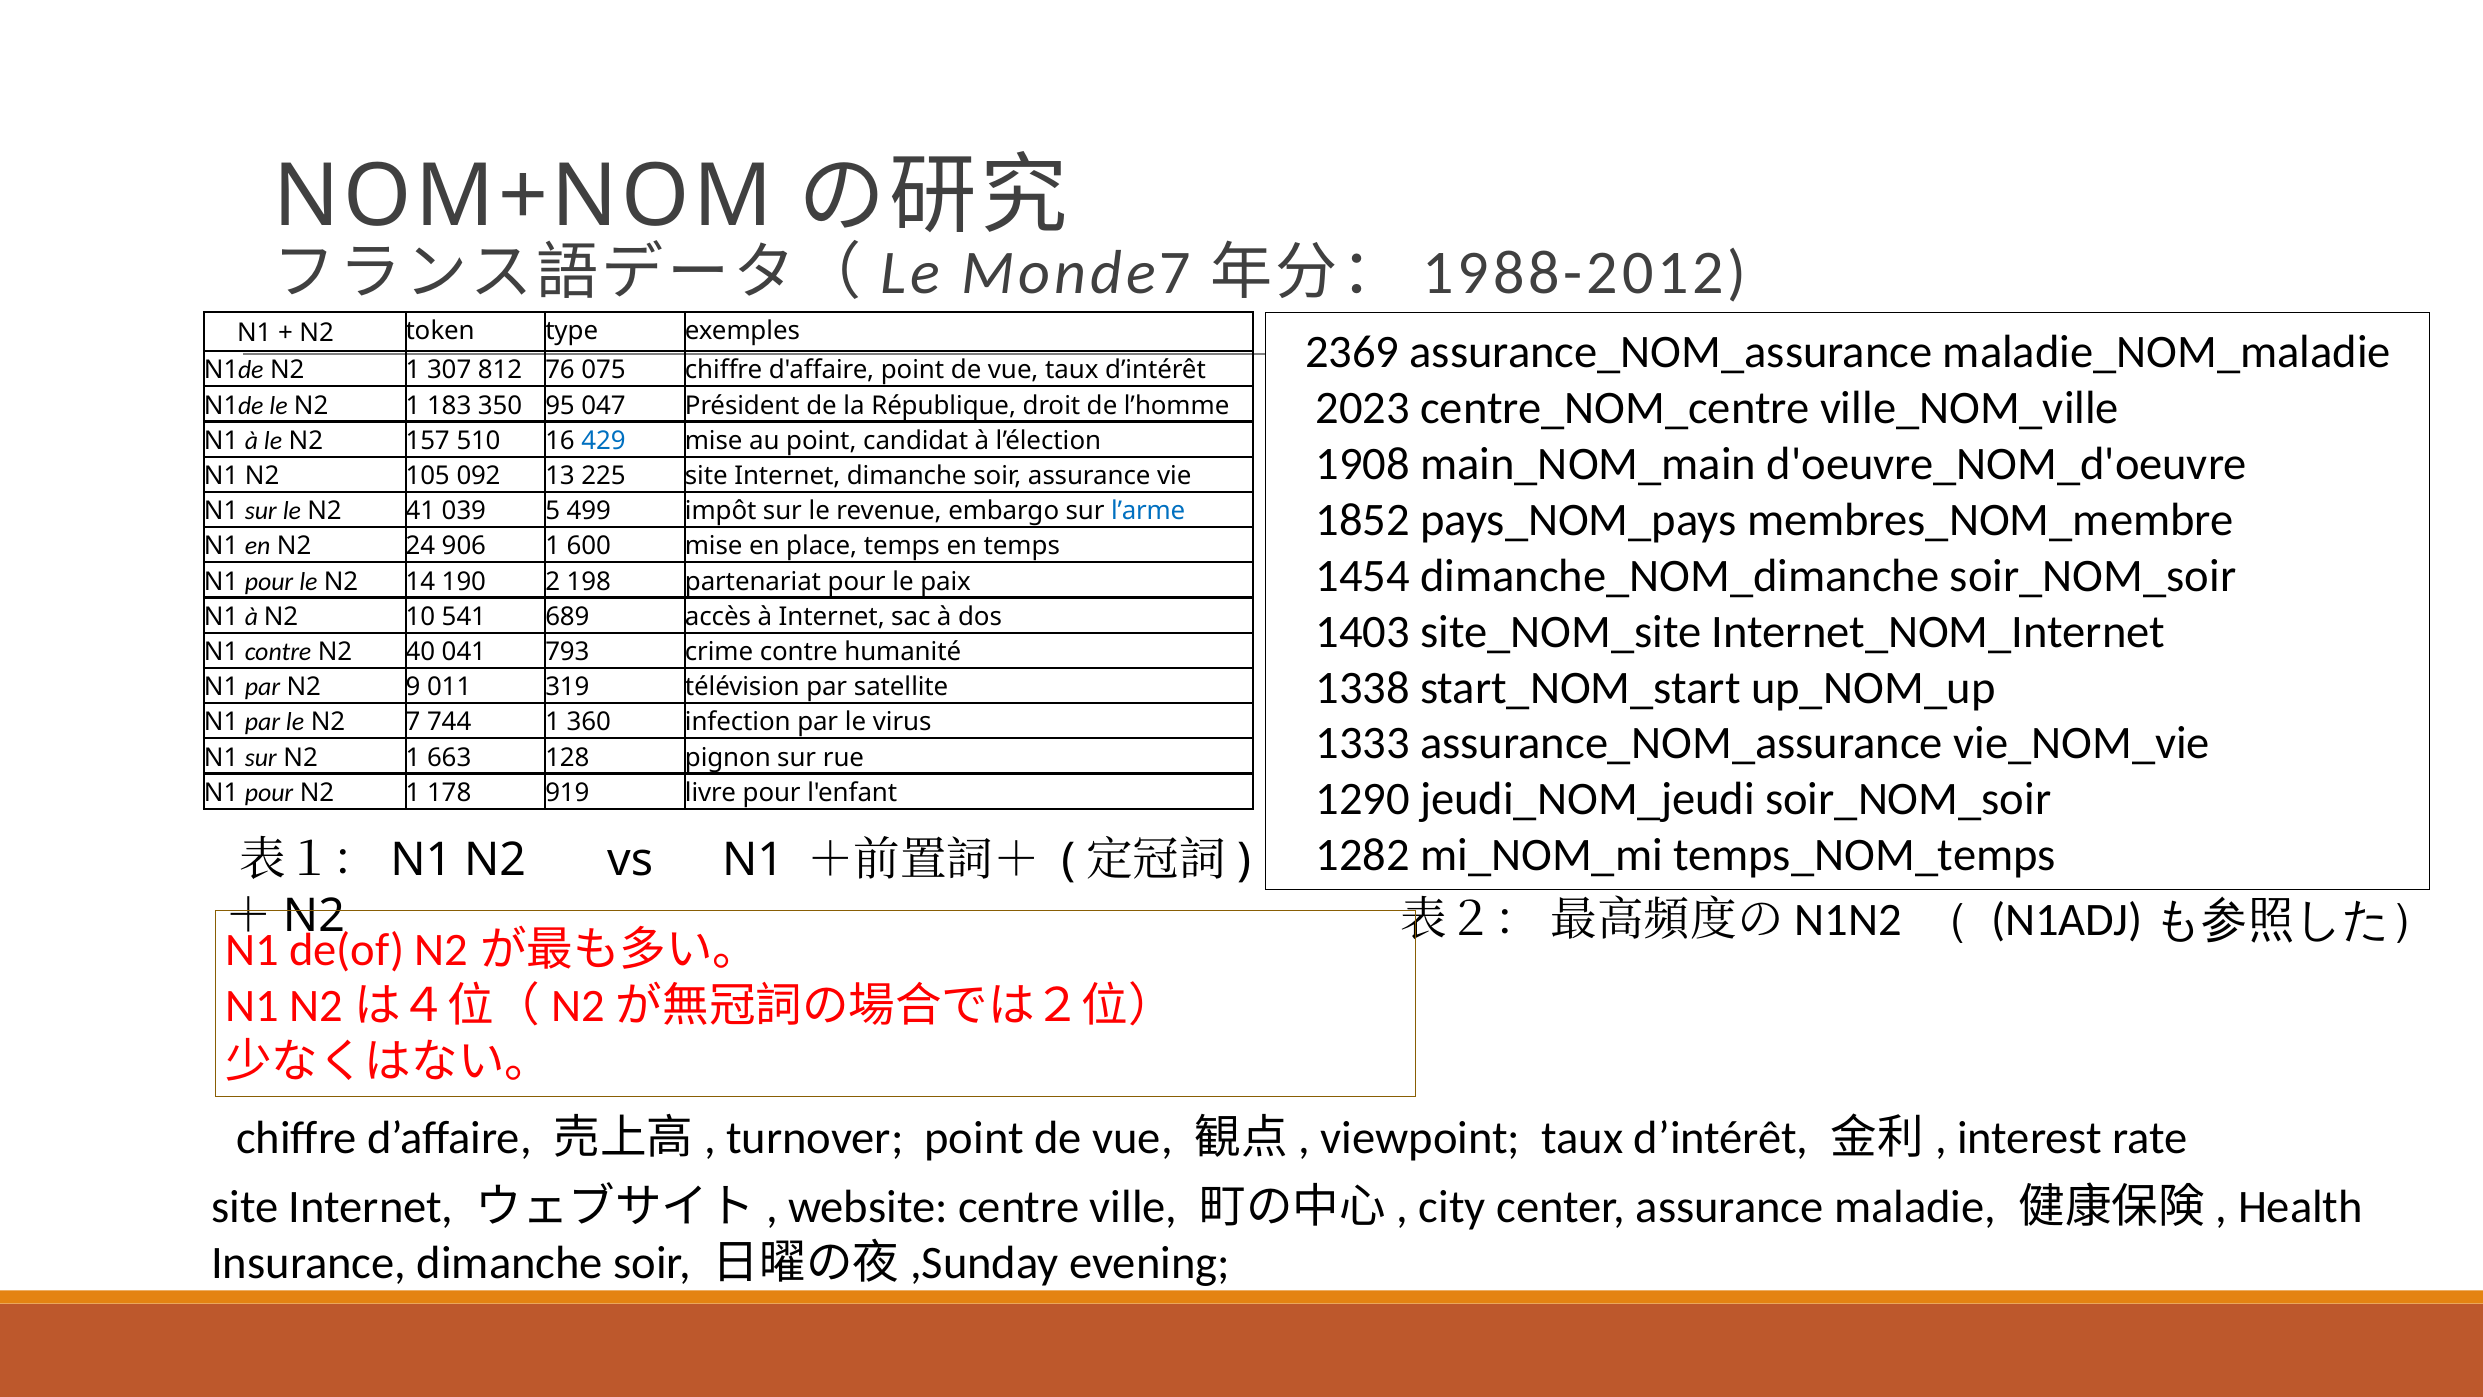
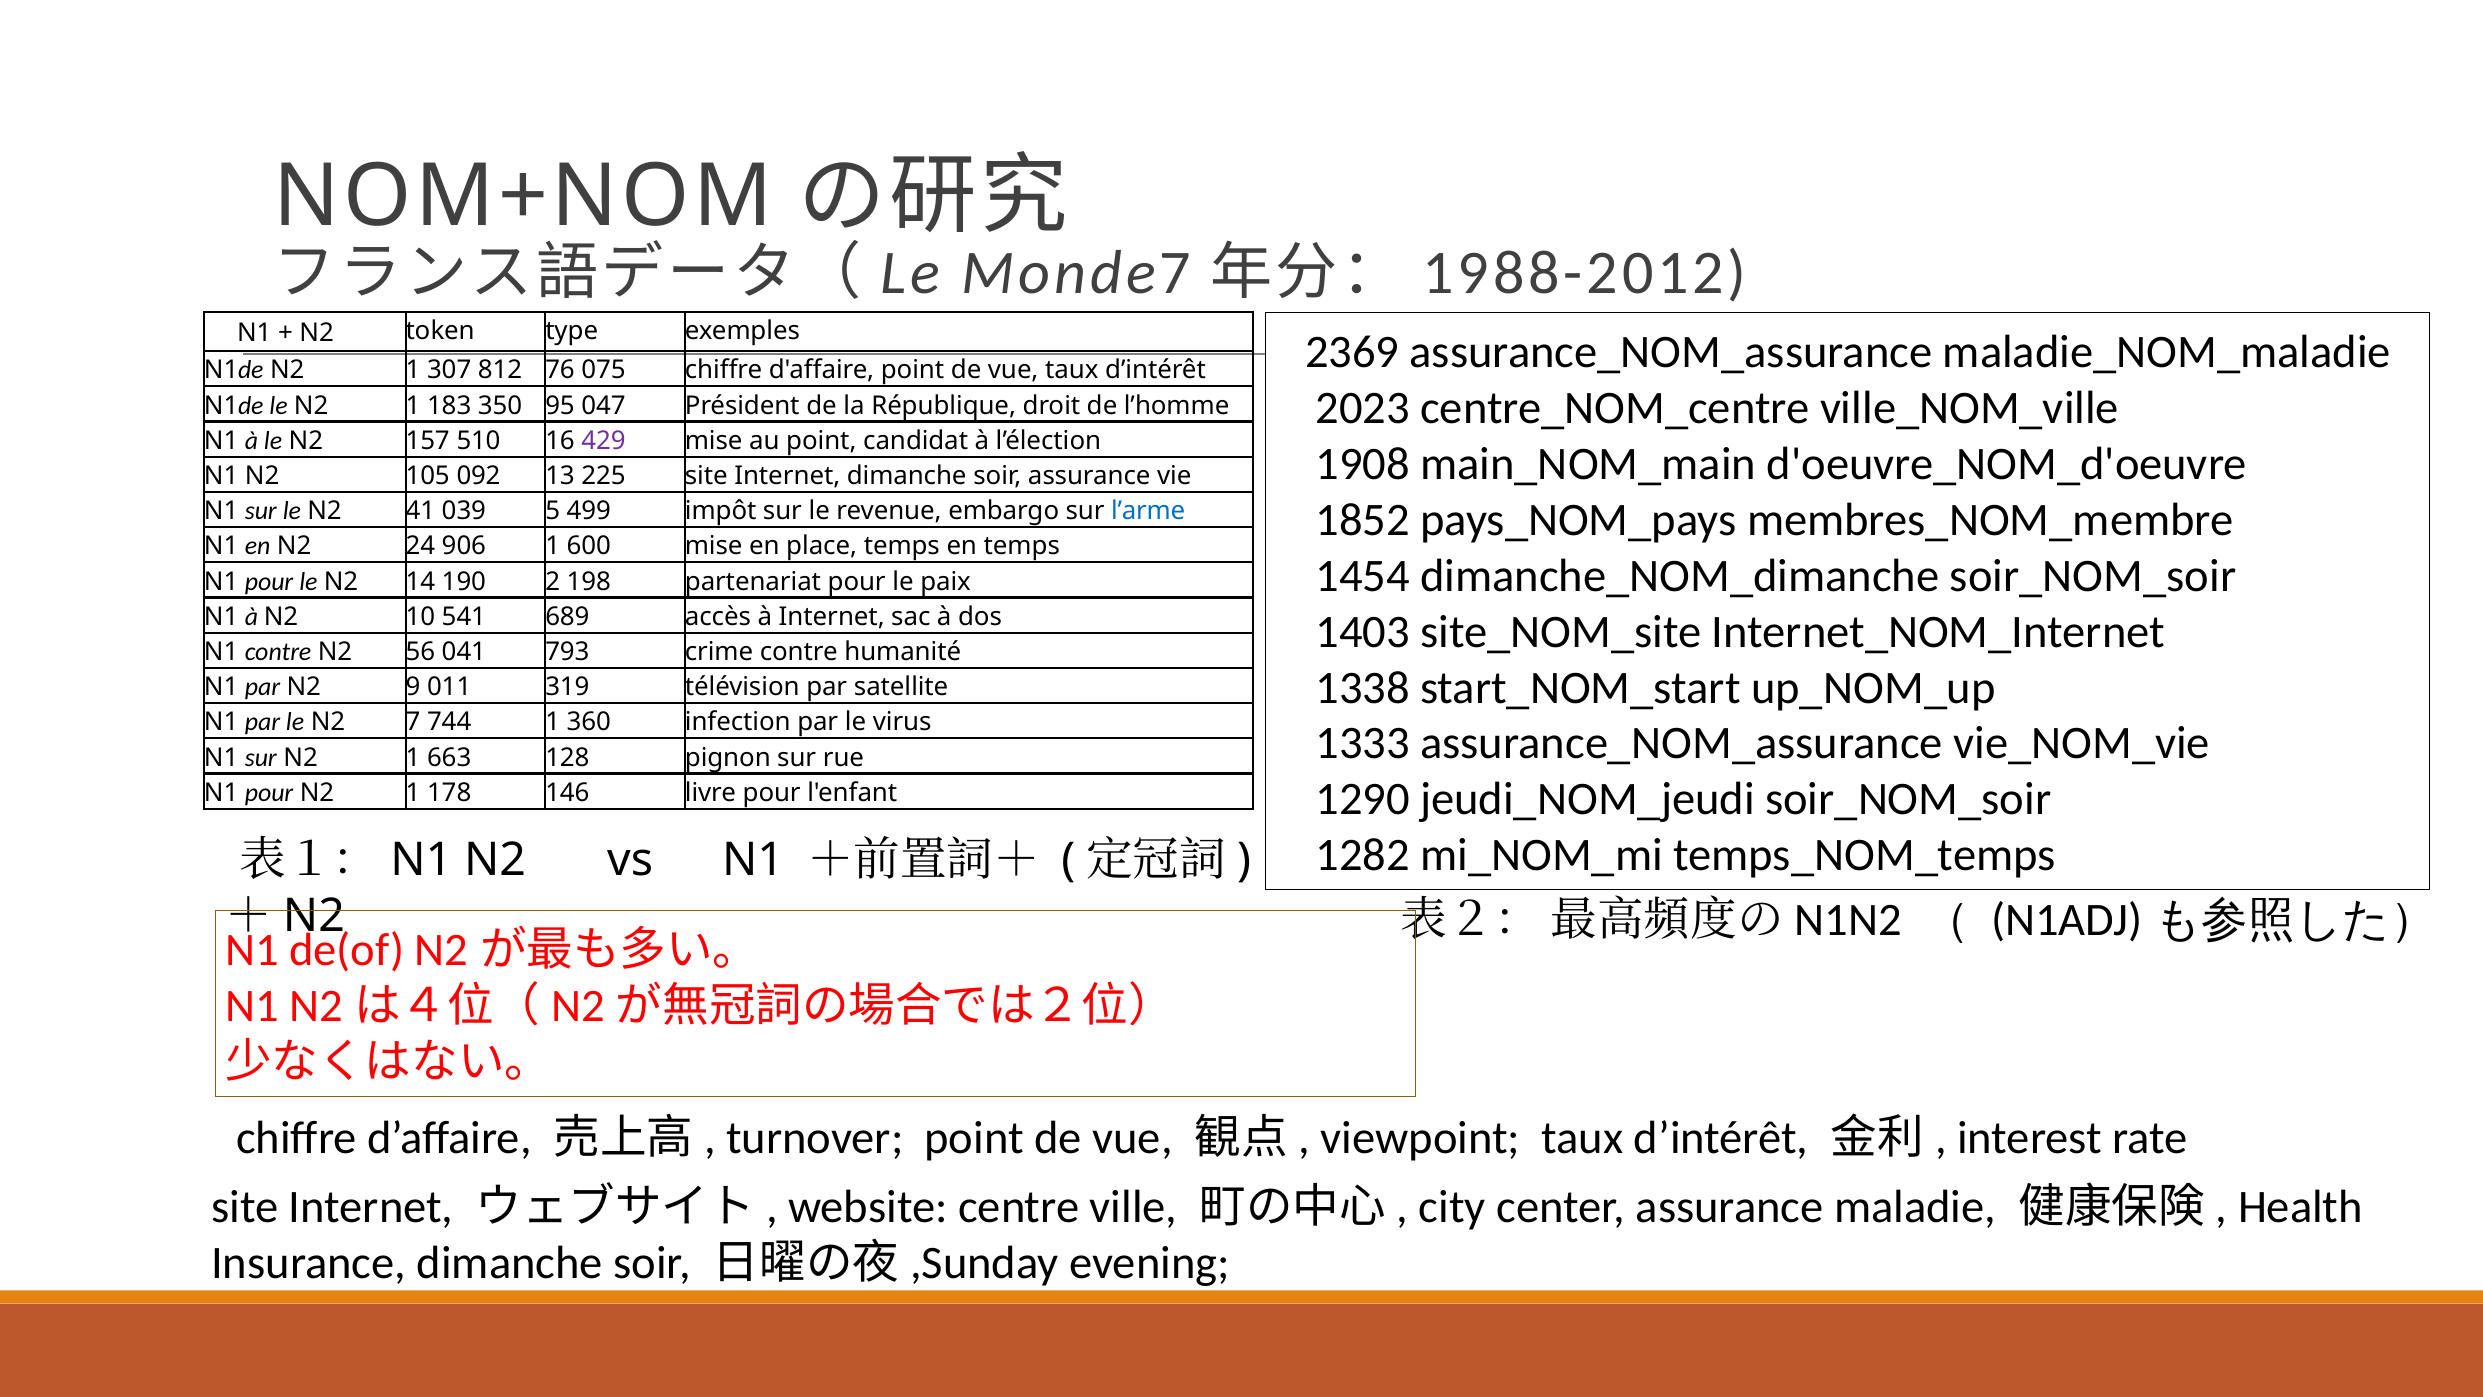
429 colour: blue -> purple
40: 40 -> 56
919: 919 -> 146
